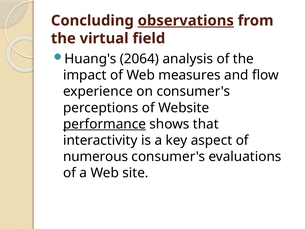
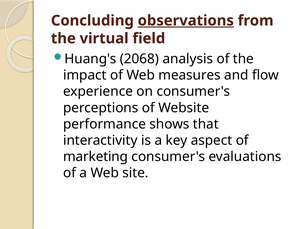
2064: 2064 -> 2068
performance underline: present -> none
numerous: numerous -> marketing
